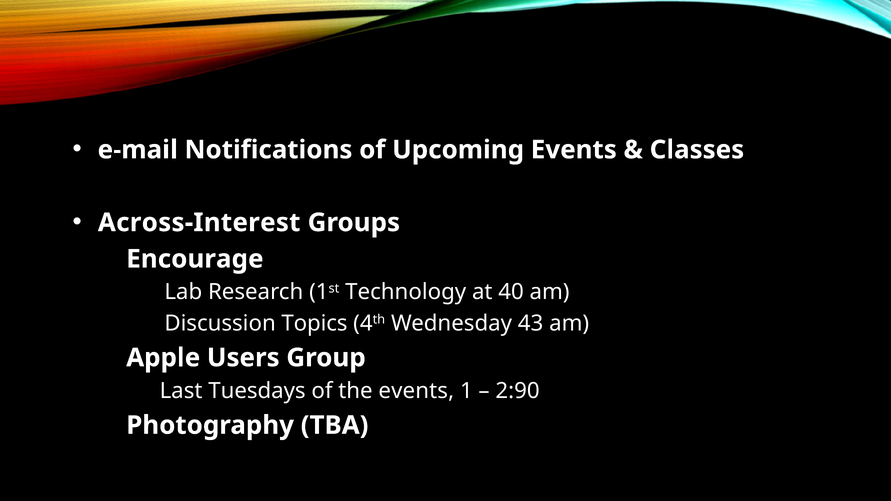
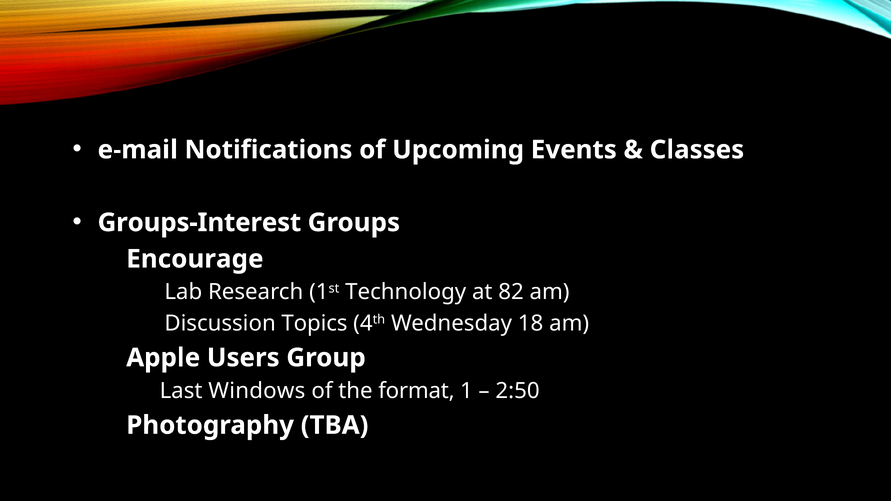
Across-Interest: Across-Interest -> Groups-Interest
40: 40 -> 82
43: 43 -> 18
Tuesdays: Tuesdays -> Windows
the events: events -> format
2:90: 2:90 -> 2:50
